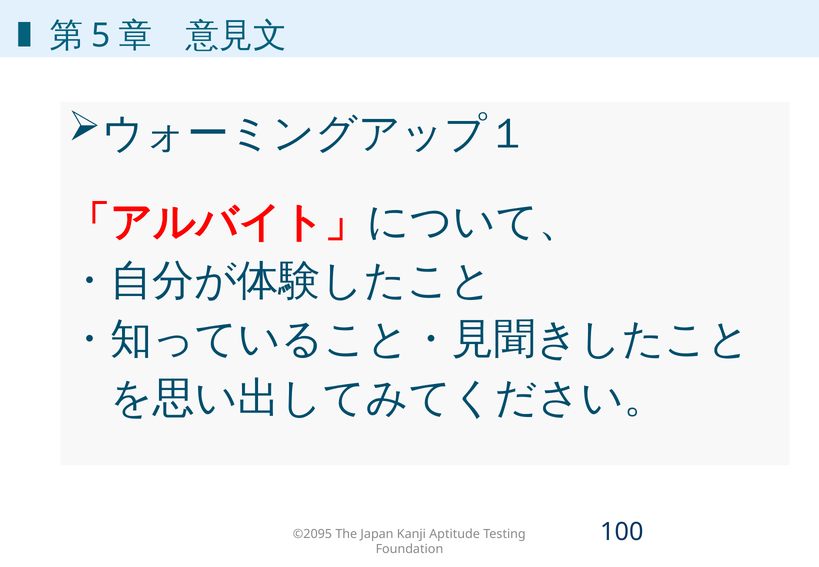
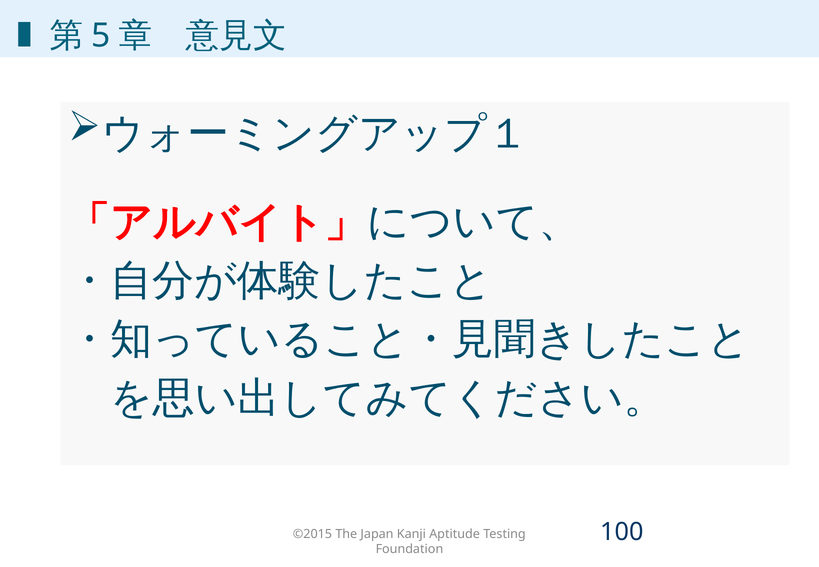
©2095: ©2095 -> ©2015
